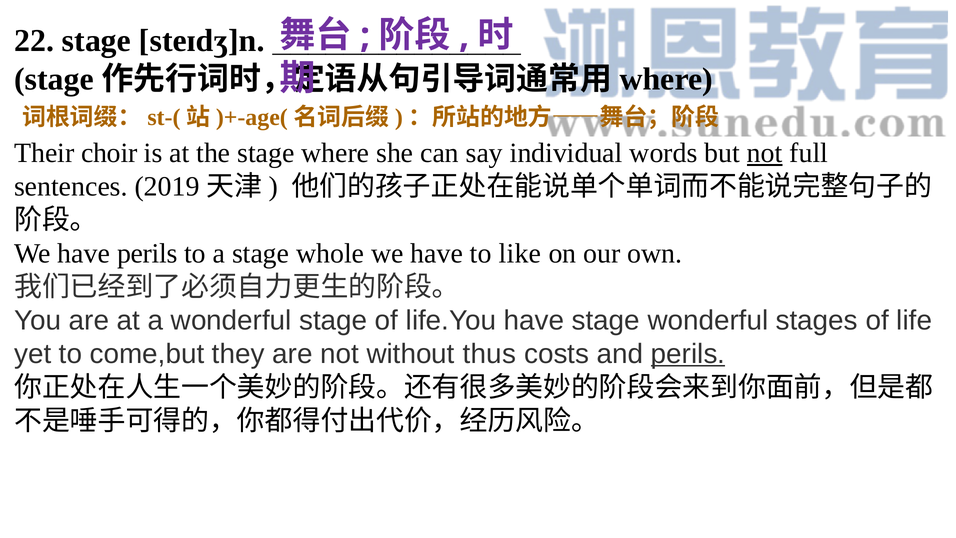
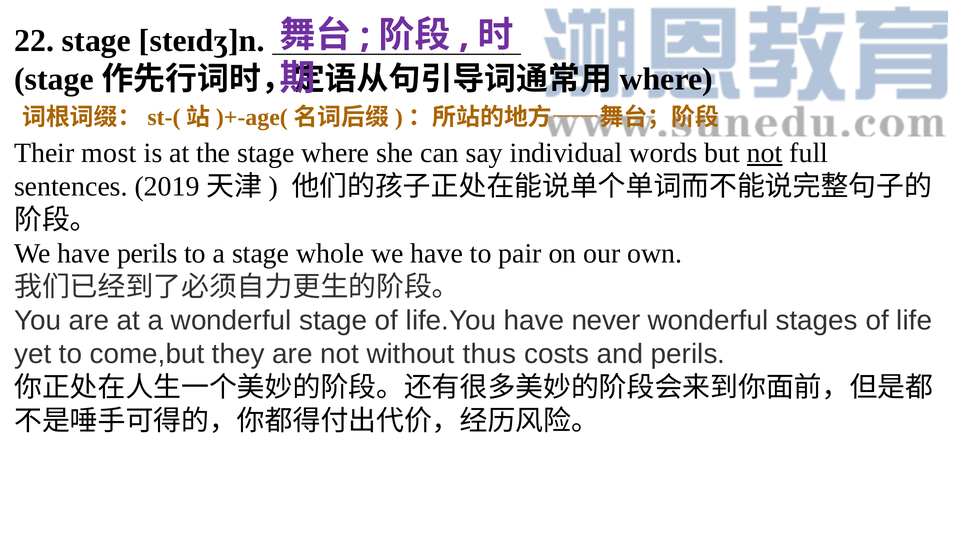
choir: choir -> most
like: like -> pair
have stage: stage -> never
perils at (688, 354) underline: present -> none
